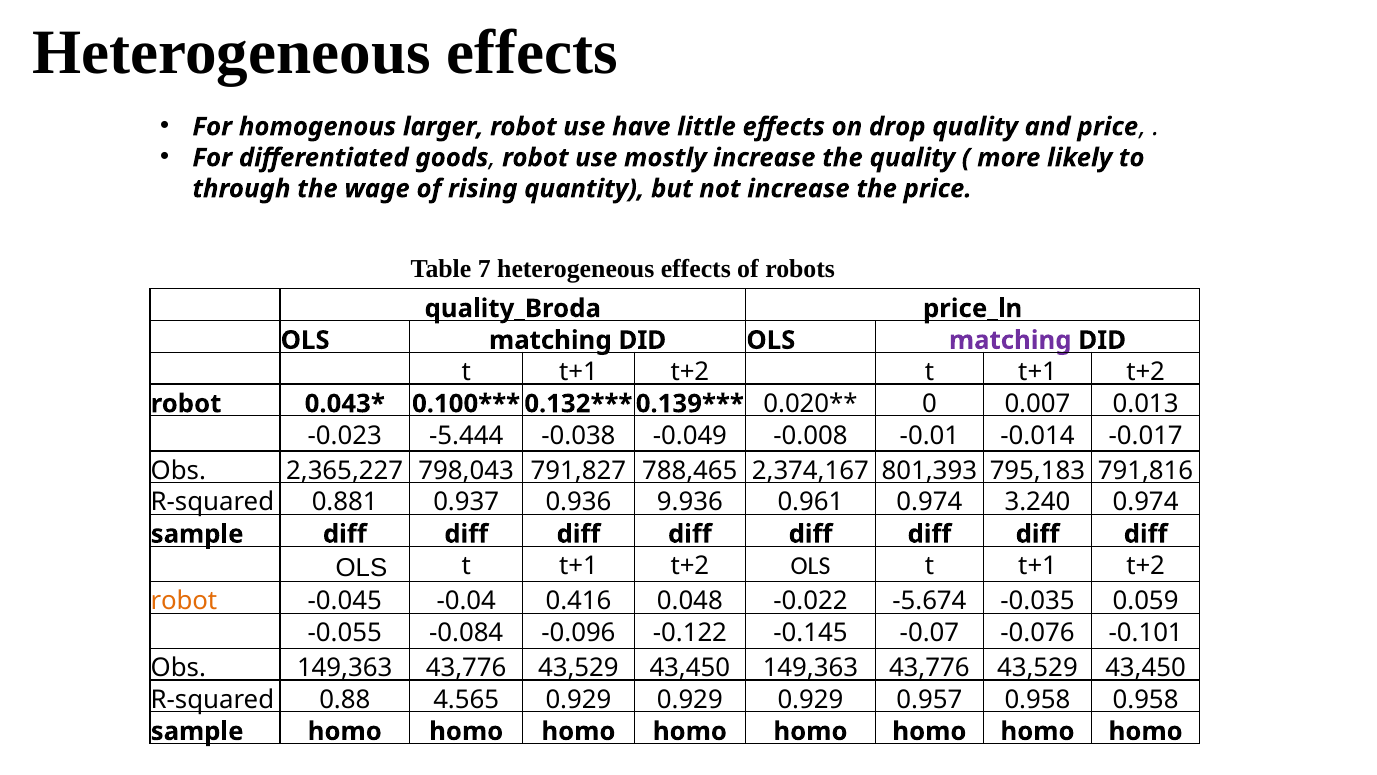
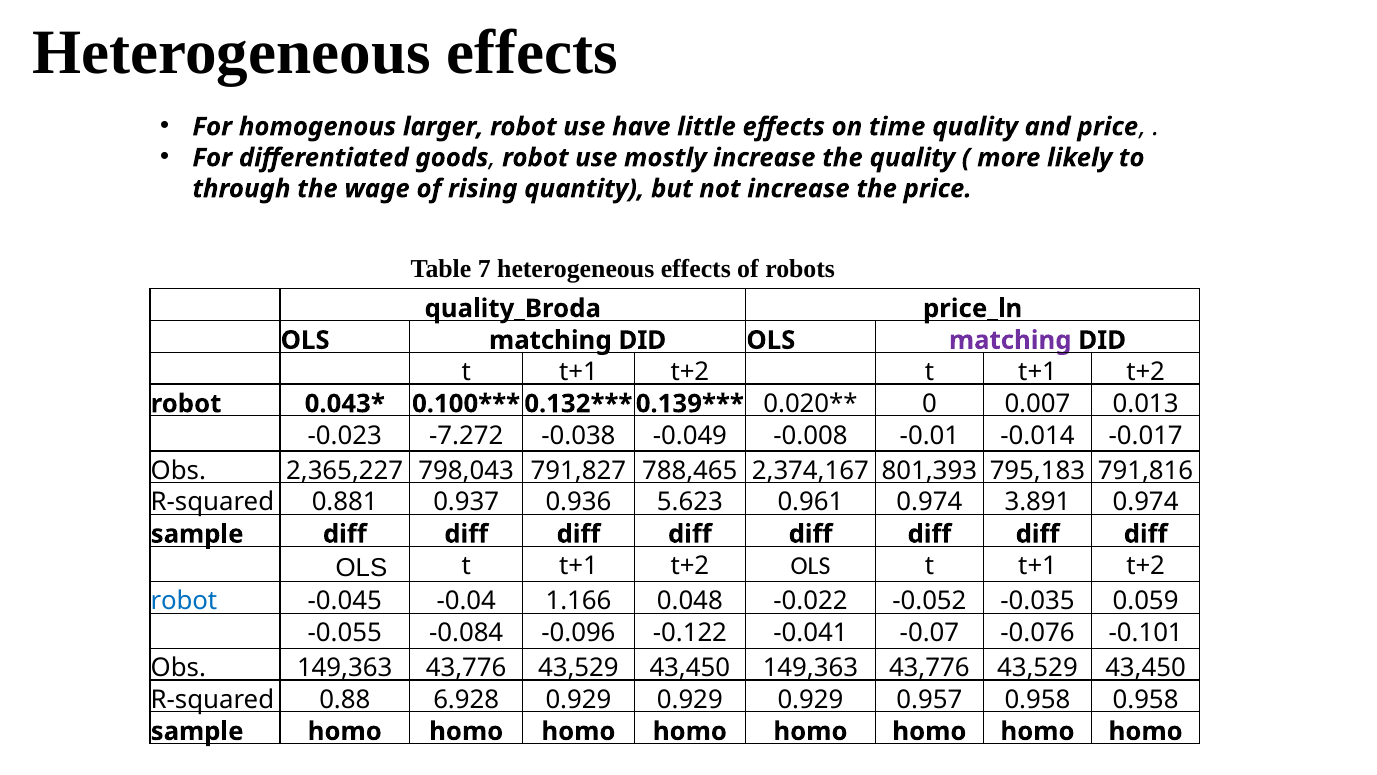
drop: drop -> time
-5.444: -5.444 -> -7.272
9.936: 9.936 -> 5.623
3.240: 3.240 -> 3.891
robot at (184, 601) colour: orange -> blue
0.416: 0.416 -> 1.166
-5.674: -5.674 -> -0.052
-0.145: -0.145 -> -0.041
4.565: 4.565 -> 6.928
